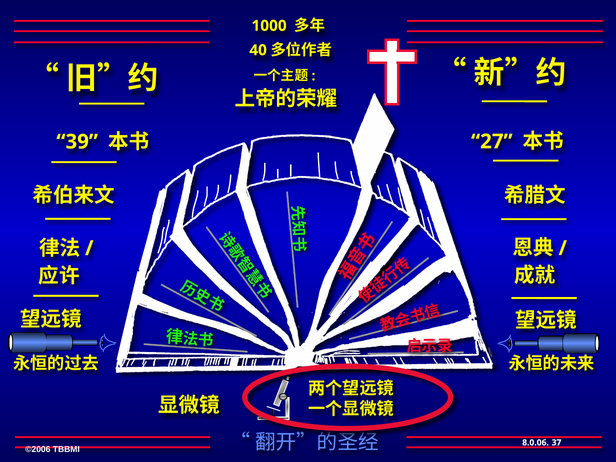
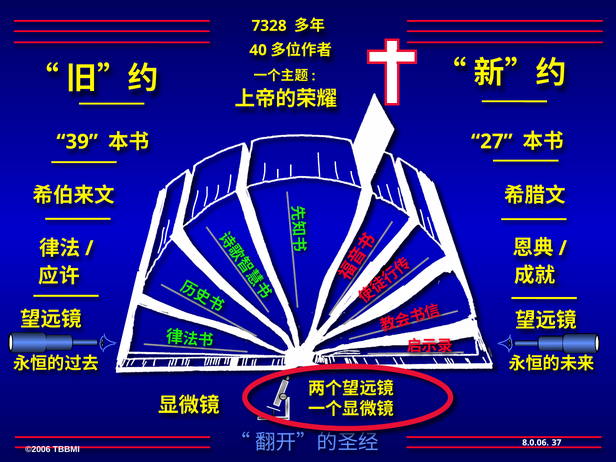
1000: 1000 -> 7328
